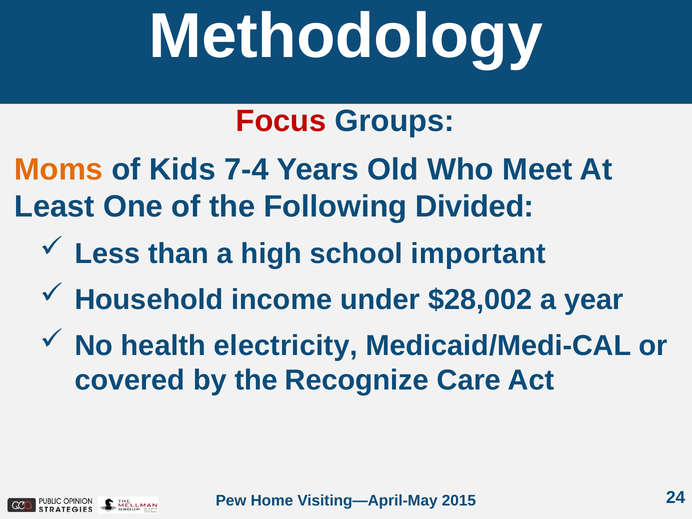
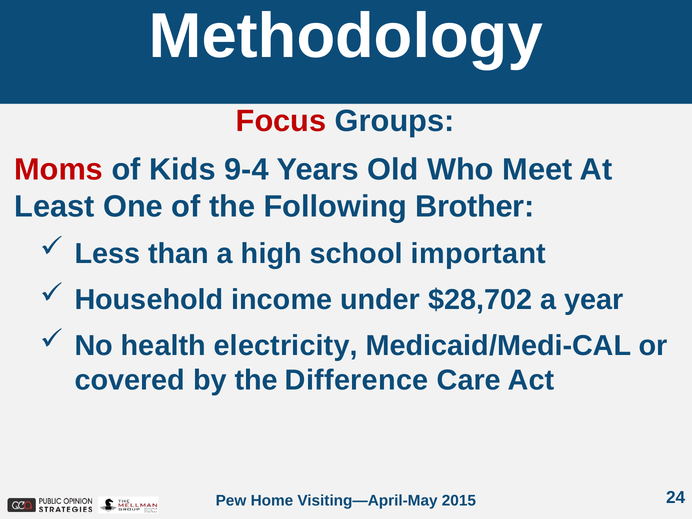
Moms colour: orange -> red
7-4: 7-4 -> 9-4
Divided: Divided -> Brother
$28,002: $28,002 -> $28,702
Recognize: Recognize -> Difference
